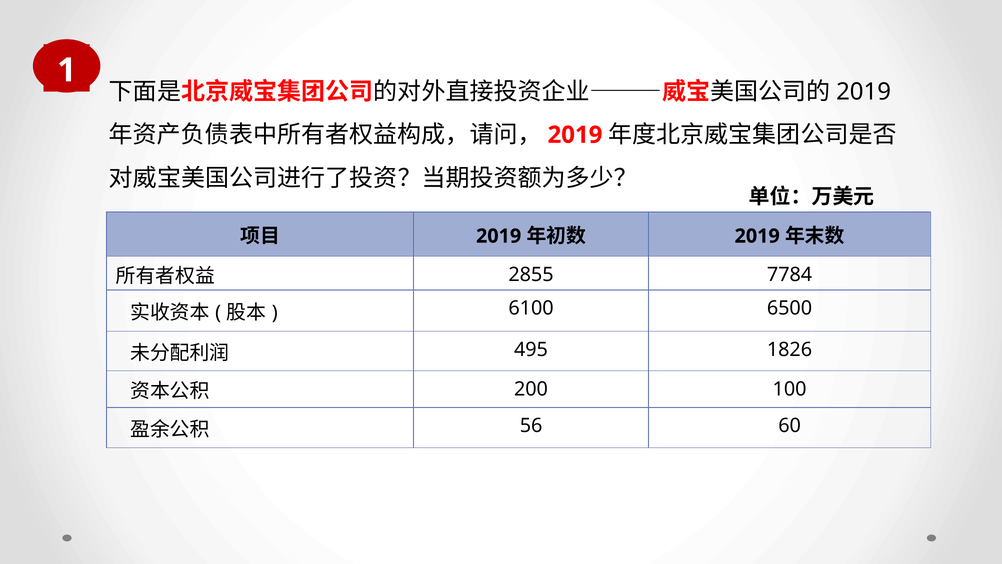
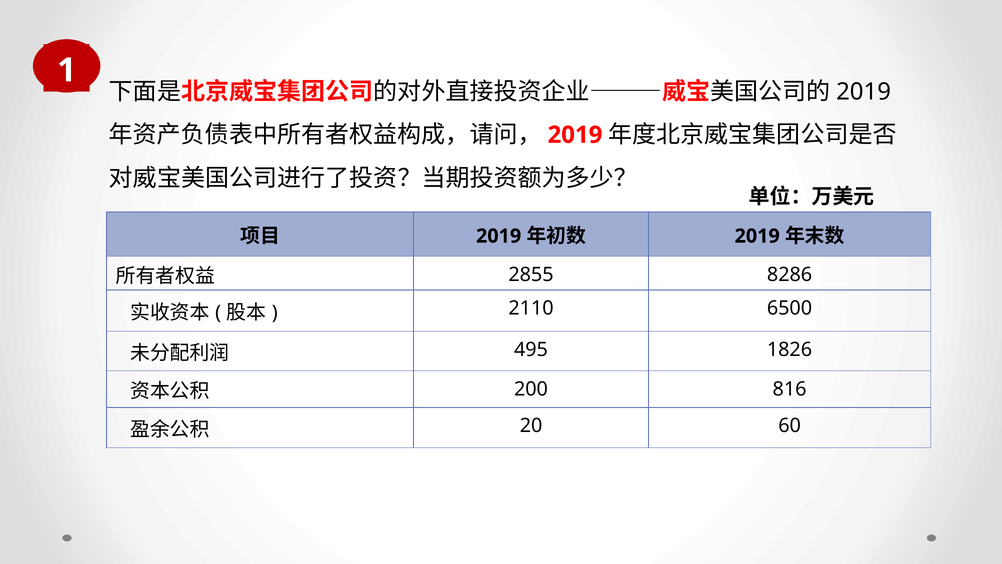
7784: 7784 -> 8286
6100: 6100 -> 2110
100: 100 -> 816
56: 56 -> 20
